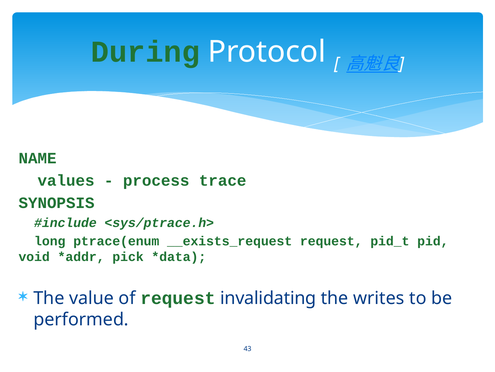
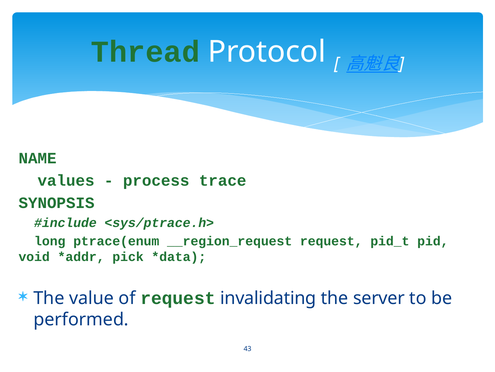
During: During -> Thread
__exists_request: __exists_request -> __region_request
writes: writes -> server
